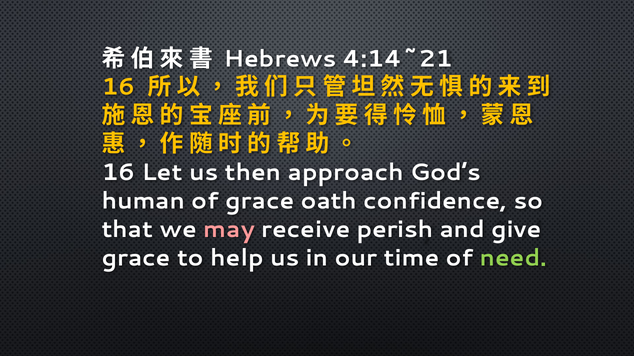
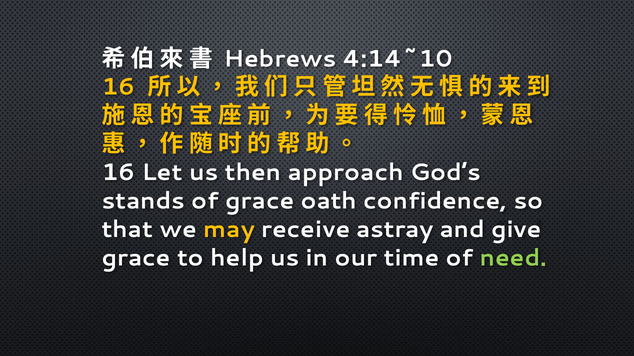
4:14~21: 4:14~21 -> 4:14~10
human: human -> stands
may colour: pink -> yellow
perish: perish -> astray
